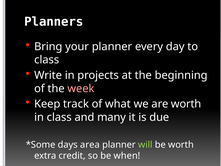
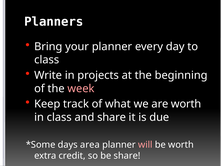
and many: many -> share
will colour: light green -> pink
be when: when -> share
